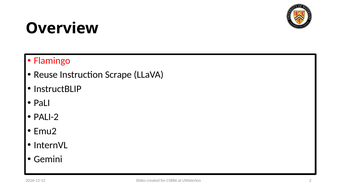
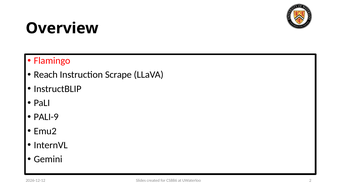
Reuse: Reuse -> Reach
PALI-2: PALI-2 -> PALI-9
